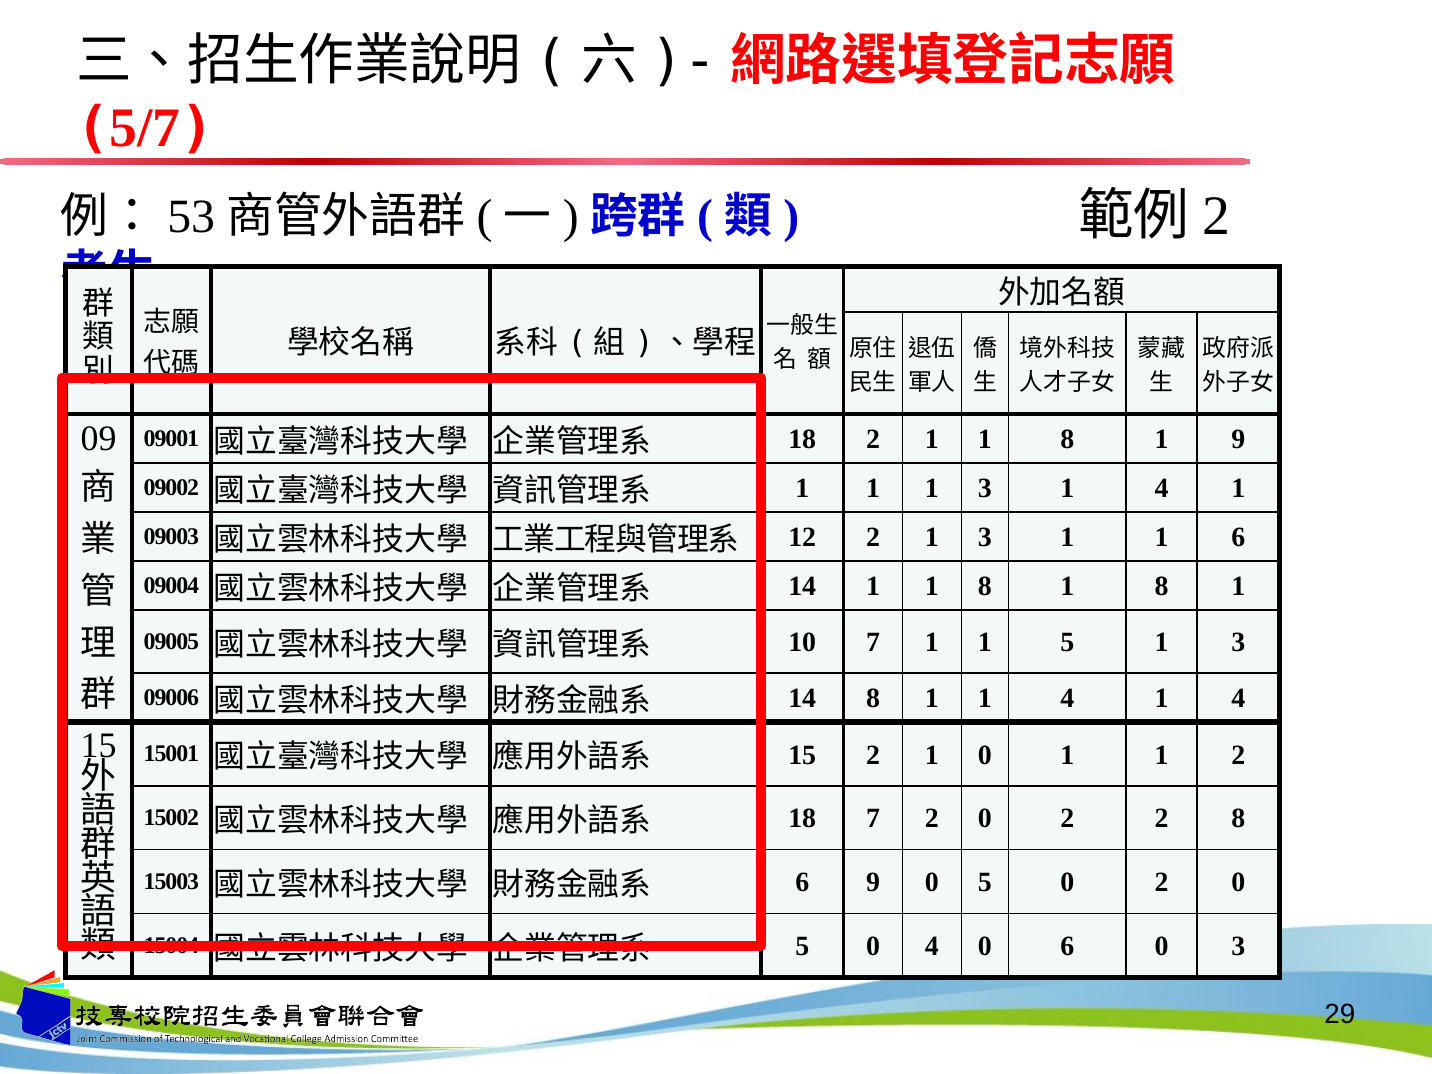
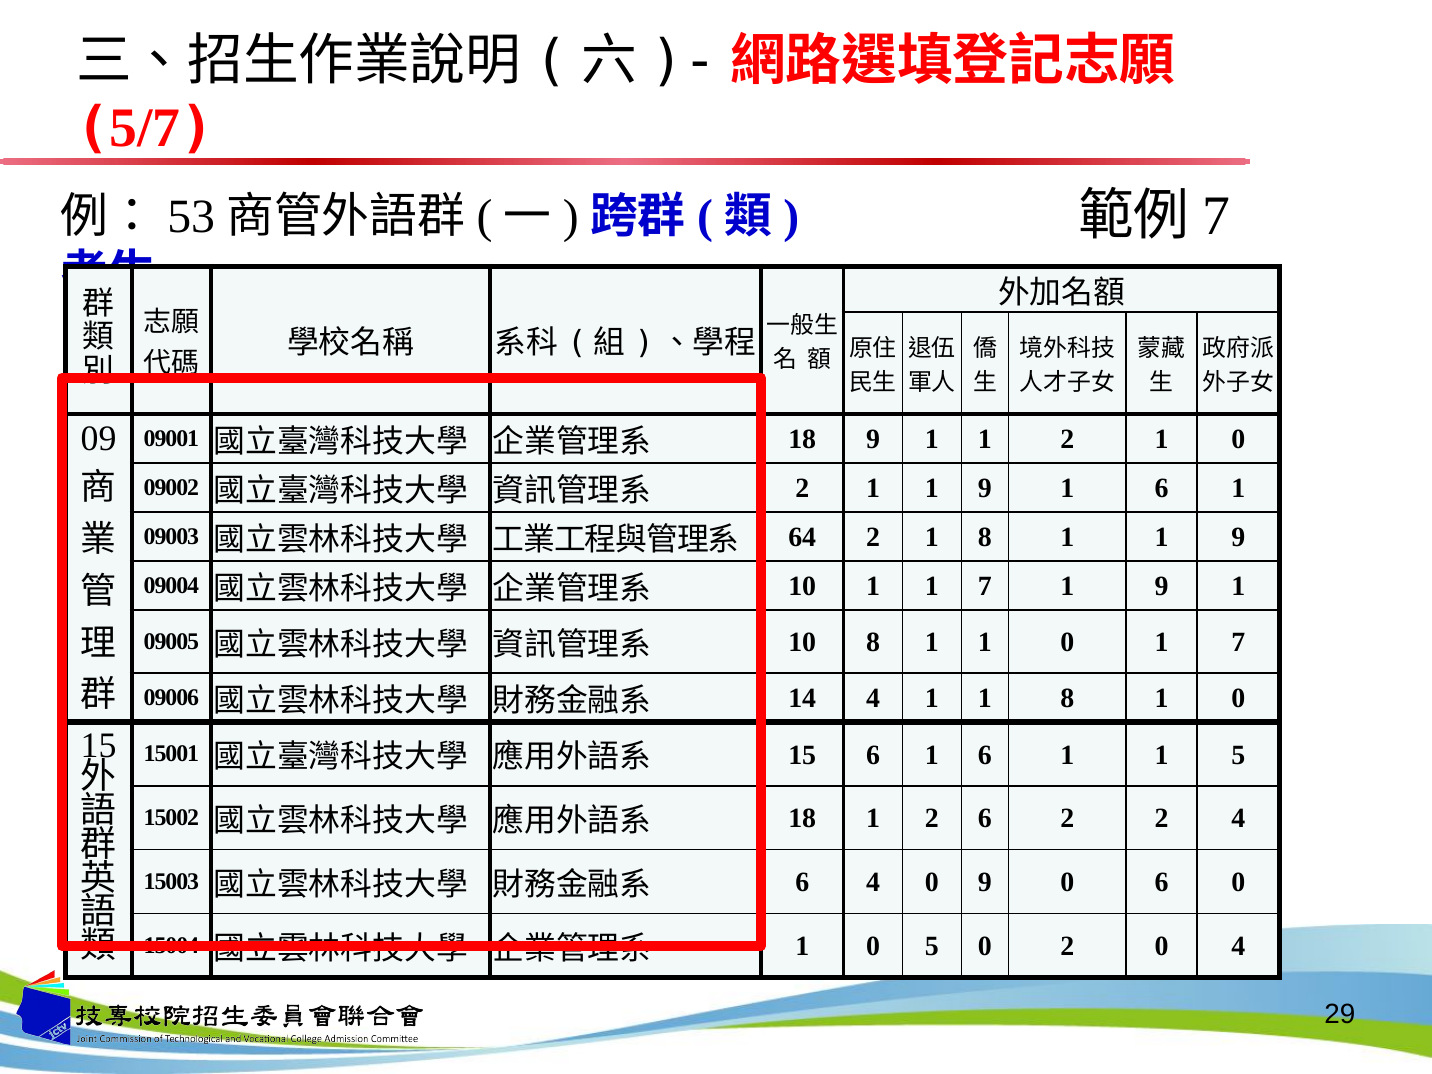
2 at (1217, 216): 2 -> 7
18 2: 2 -> 9
8 at (1067, 439): 8 -> 2
9 at (1238, 439): 9 -> 0
1 at (802, 488): 1 -> 2
3 at (985, 488): 3 -> 9
4 at (1162, 488): 4 -> 6
12: 12 -> 64
2 1 3: 3 -> 8
6 at (1238, 537): 6 -> 9
14 at (802, 586): 14 -> 10
8 at (985, 586): 8 -> 7
8 at (1162, 586): 8 -> 9
10 7: 7 -> 8
1 1 5: 5 -> 0
3 at (1238, 642): 3 -> 7
14 8: 8 -> 4
1 1 4: 4 -> 8
4 at (1238, 698): 4 -> 0
15 2: 2 -> 6
0 at (985, 755): 0 -> 6
1 2: 2 -> 5
18 7: 7 -> 1
0 at (985, 819): 0 -> 6
2 8: 8 -> 4
6 9: 9 -> 4
0 5: 5 -> 9
2 at (1162, 882): 2 -> 6
5 at (802, 946): 5 -> 1
0 4: 4 -> 5
0 6: 6 -> 2
0 3: 3 -> 4
